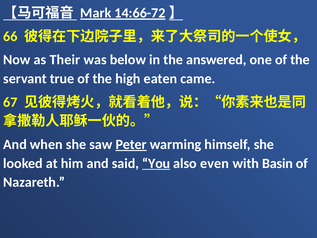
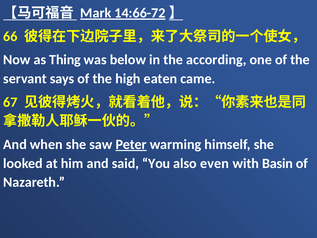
Their: Their -> Thing
answered: answered -> according
true: true -> says
You underline: present -> none
